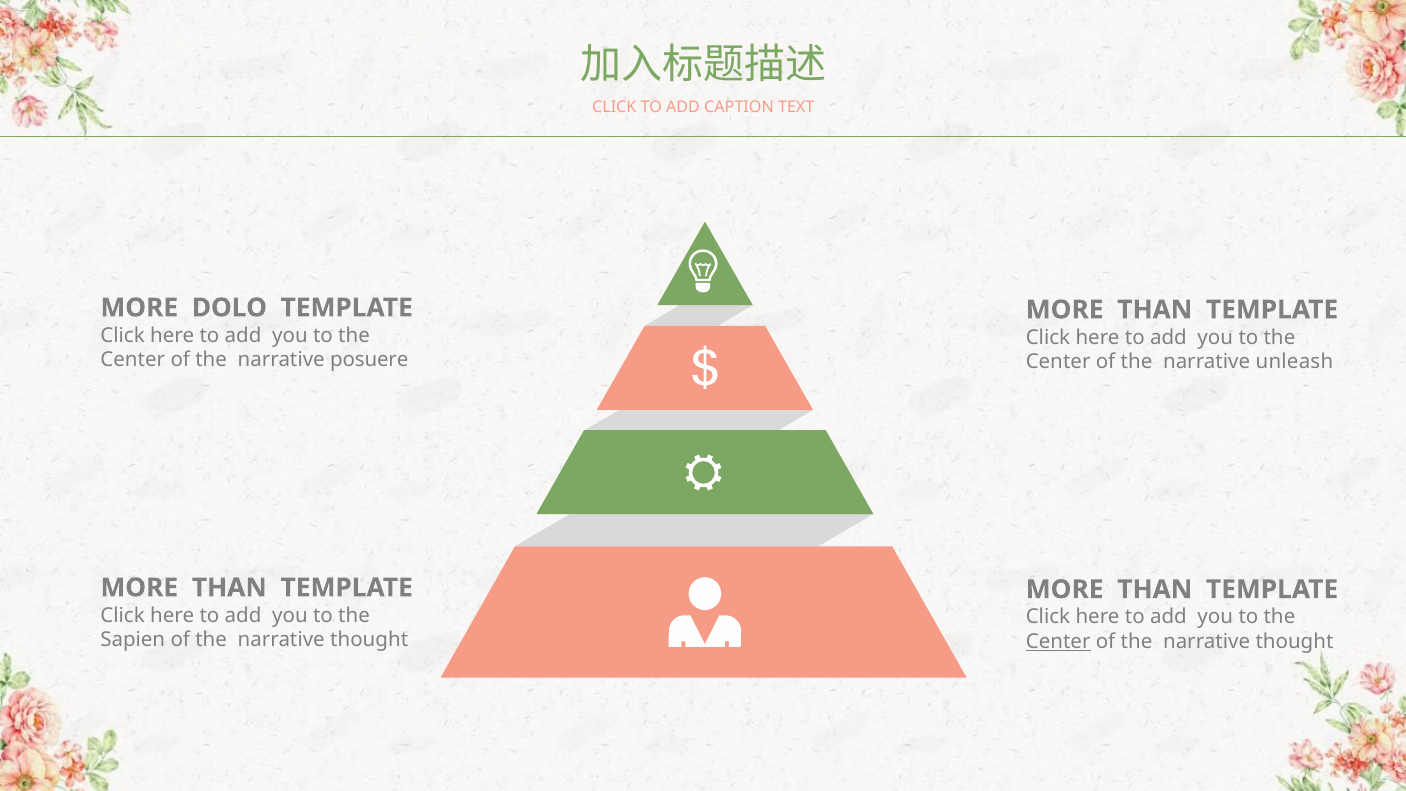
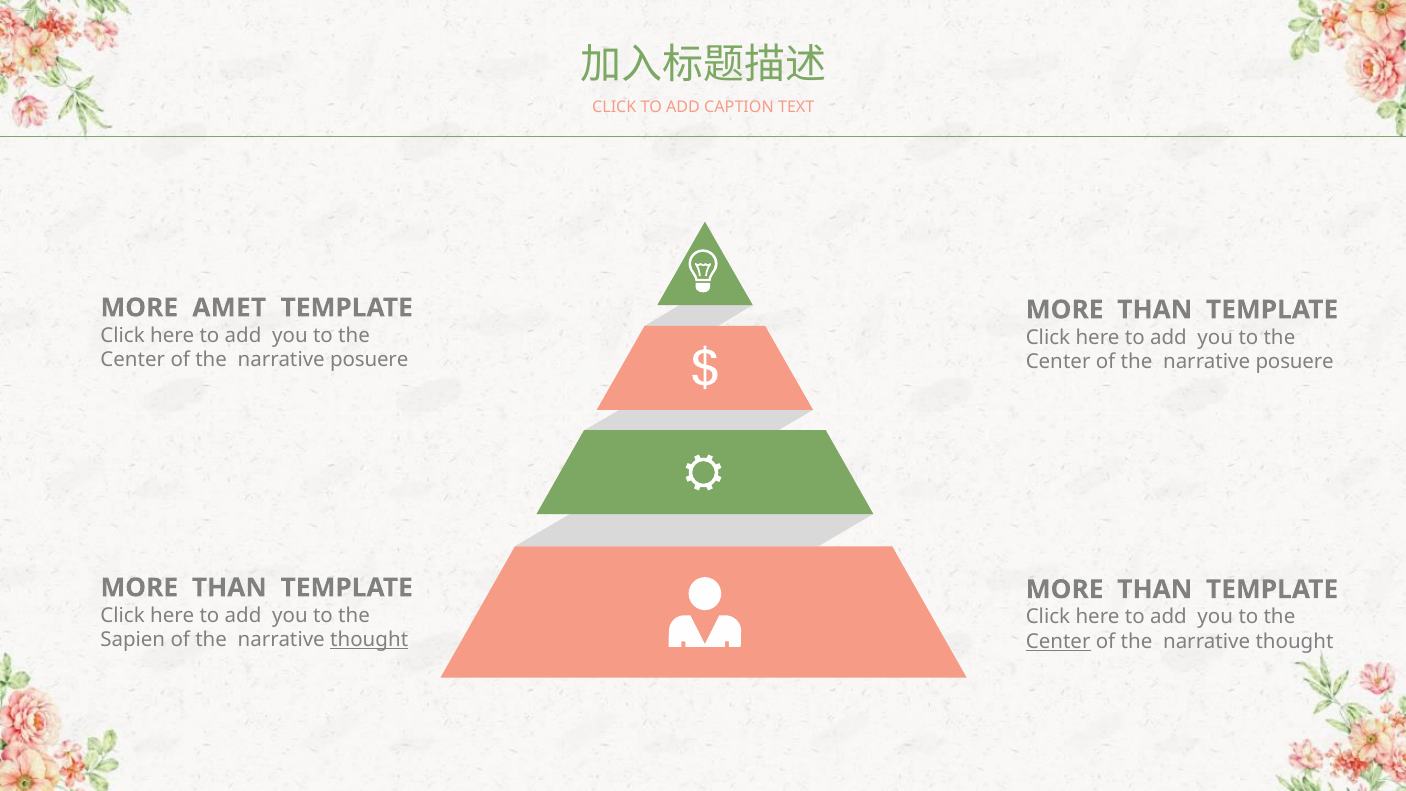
DOLO: DOLO -> AMET
unleash at (1294, 362): unleash -> posuere
thought at (369, 640) underline: none -> present
